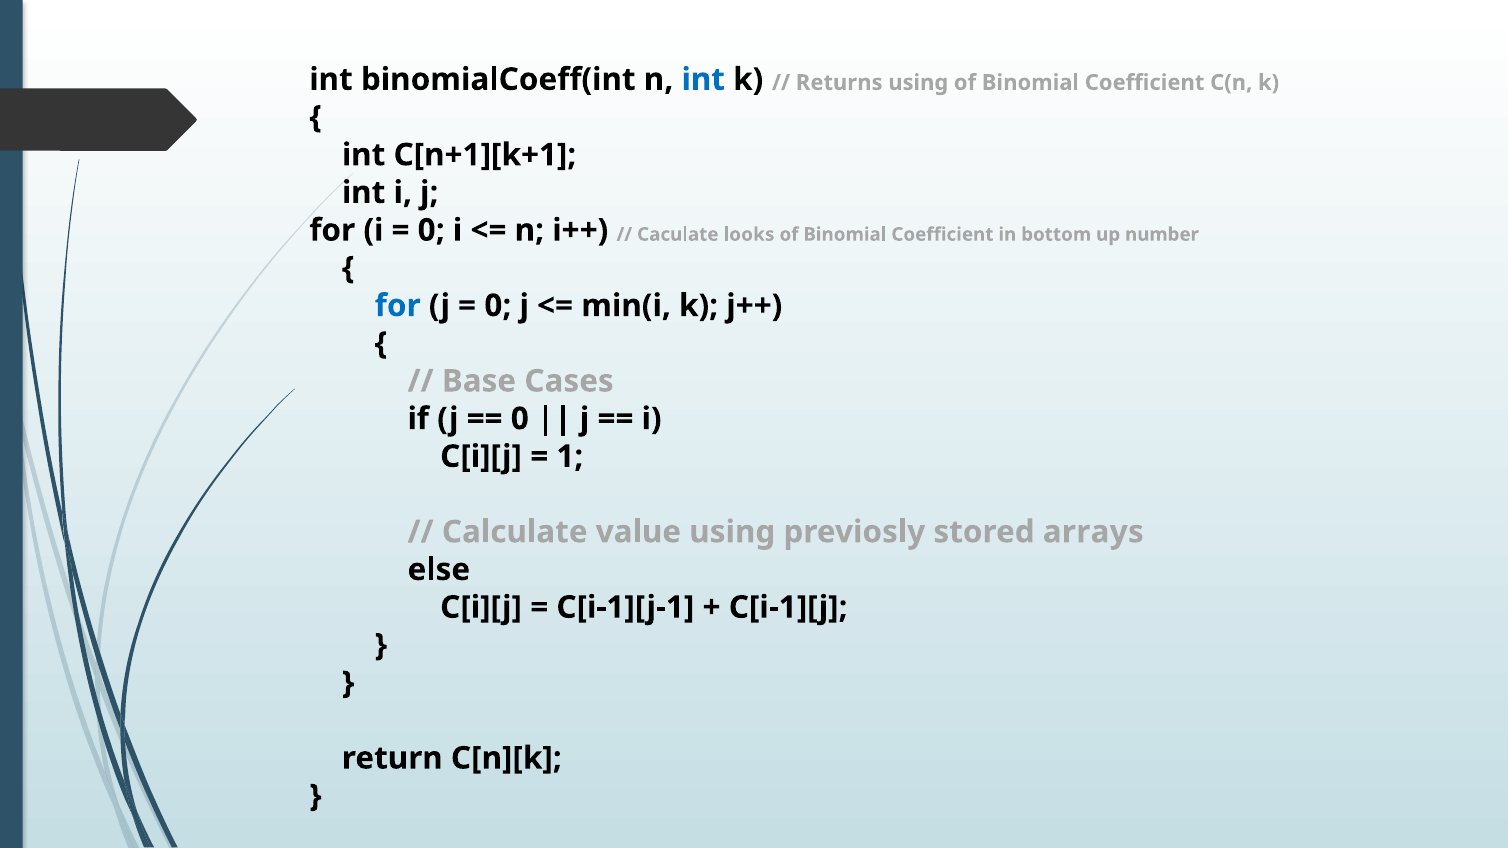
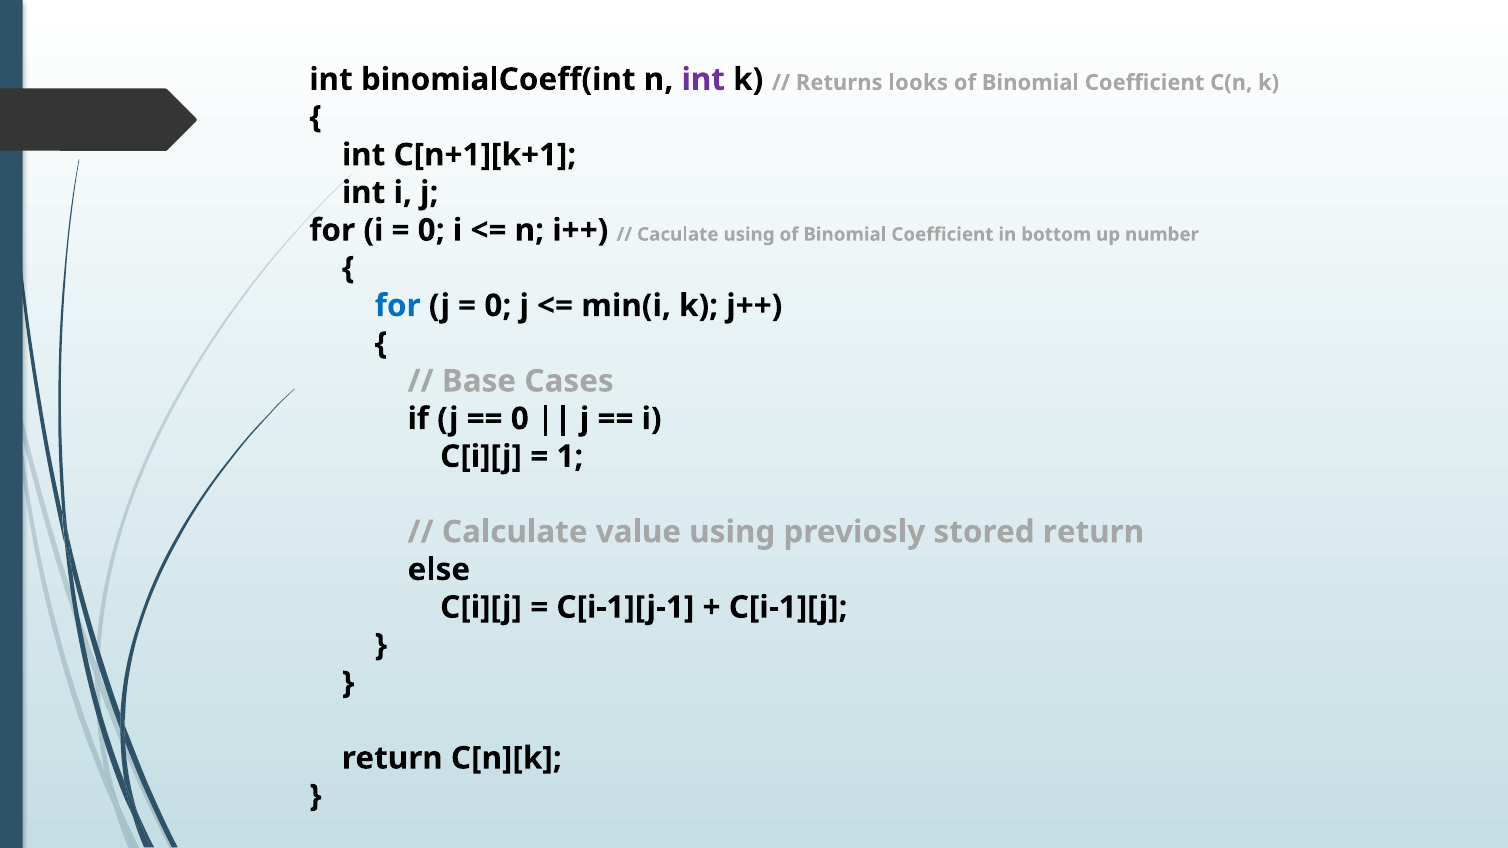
int at (703, 80) colour: blue -> purple
Returns using: using -> looks
Caculate looks: looks -> using
stored arrays: arrays -> return
